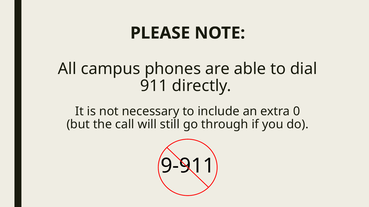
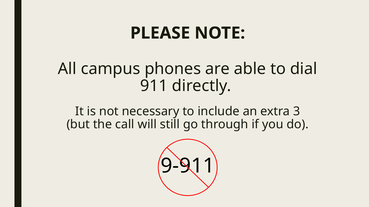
0: 0 -> 3
